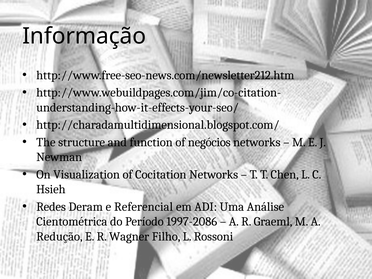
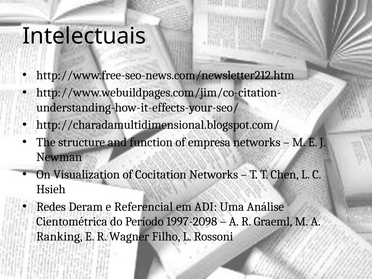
Informação: Informação -> Intelectuais
negócios: negócios -> empresa
1997-2086: 1997-2086 -> 1997-2098
Redução: Redução -> Ranking
